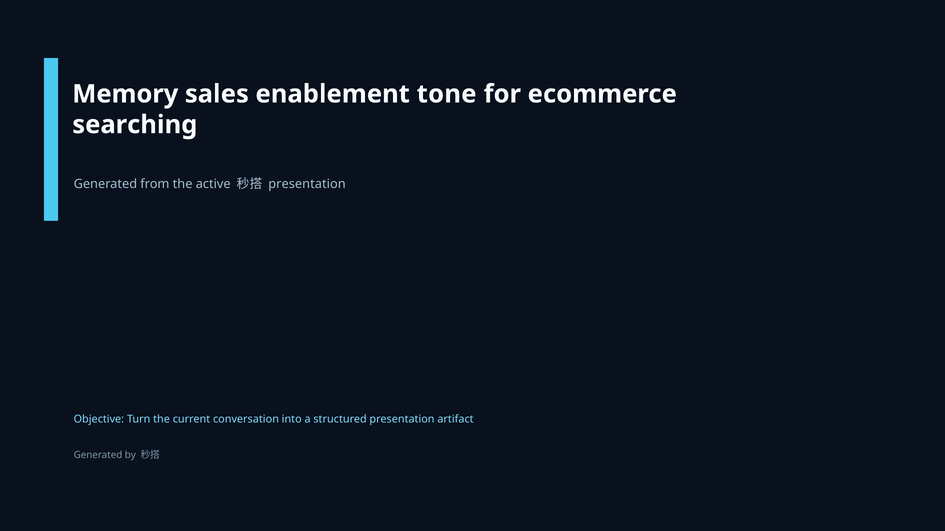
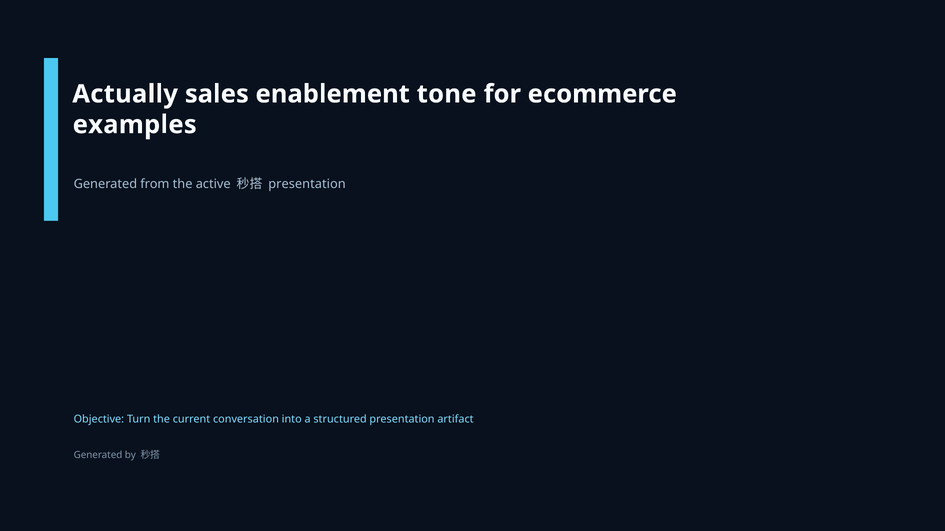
Memory: Memory -> Actually
searching: searching -> examples
